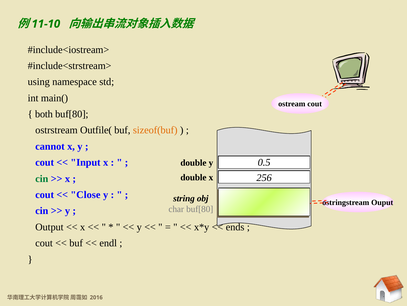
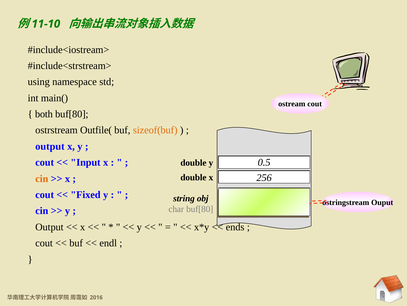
cannot at (50, 146): cannot -> output
cin at (42, 178) colour: green -> orange
Close: Close -> Fixed
